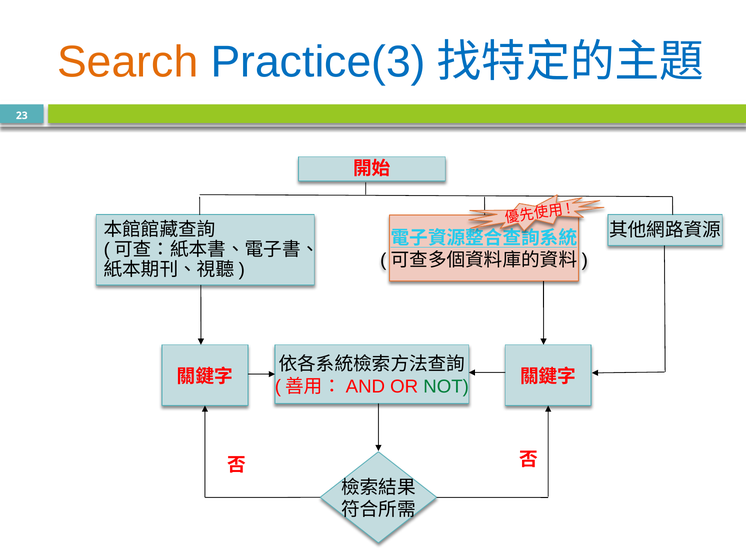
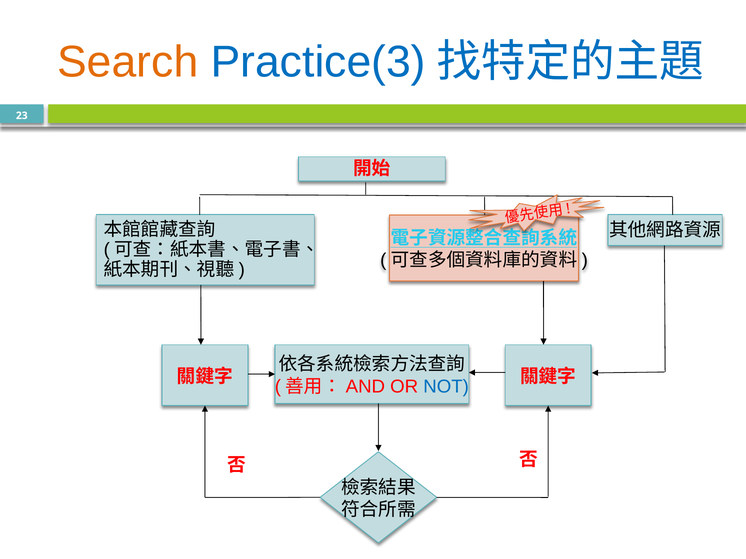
NOT colour: green -> blue
